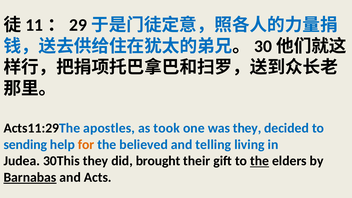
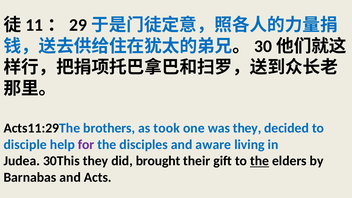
apostles: apostles -> brothers
sending: sending -> disciple
for colour: orange -> purple
believed: believed -> disciples
telling: telling -> aware
Barnabas underline: present -> none
